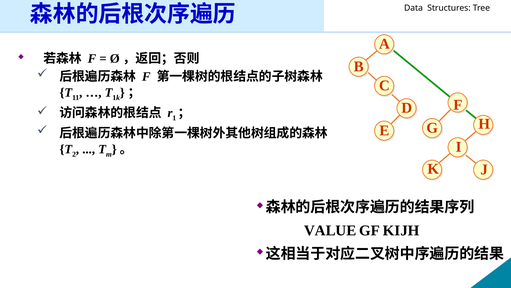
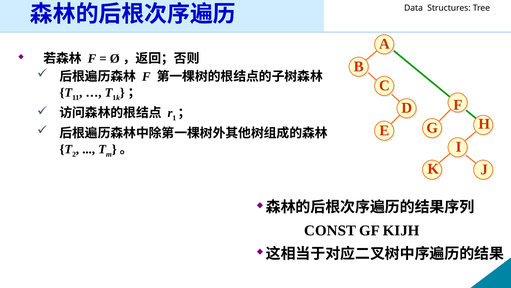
VALUE: VALUE -> CONST
